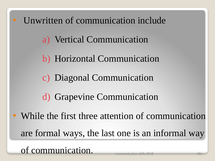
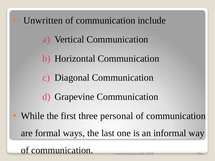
attention: attention -> personal
